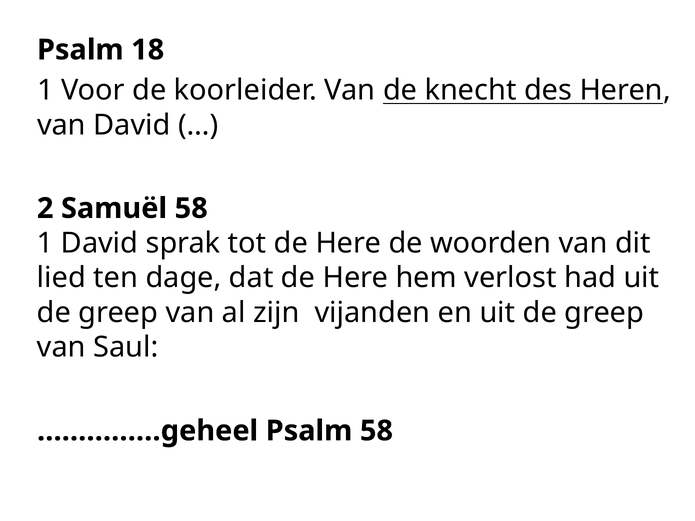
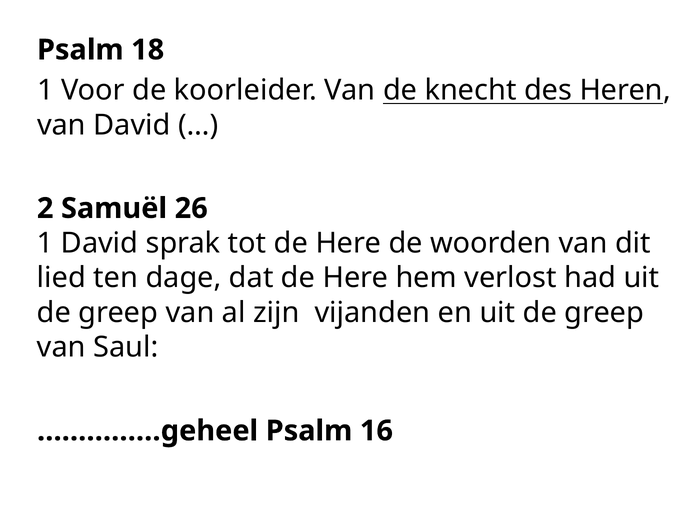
Samuël 58: 58 -> 26
Psalm 58: 58 -> 16
